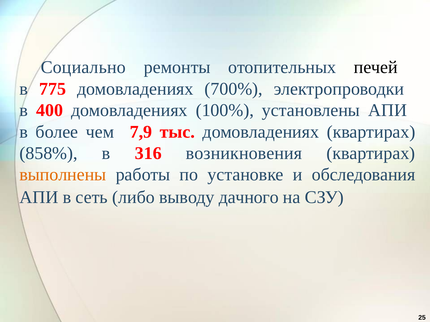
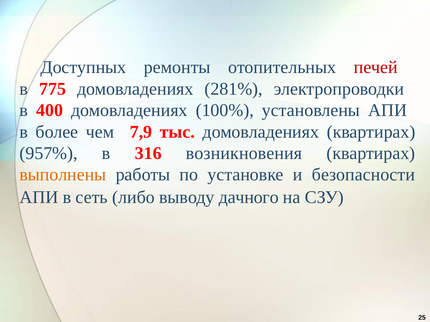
Социально: Социально -> Доступных
печей colour: black -> red
700%: 700% -> 281%
858%: 858% -> 957%
обследования: обследования -> безопасности
